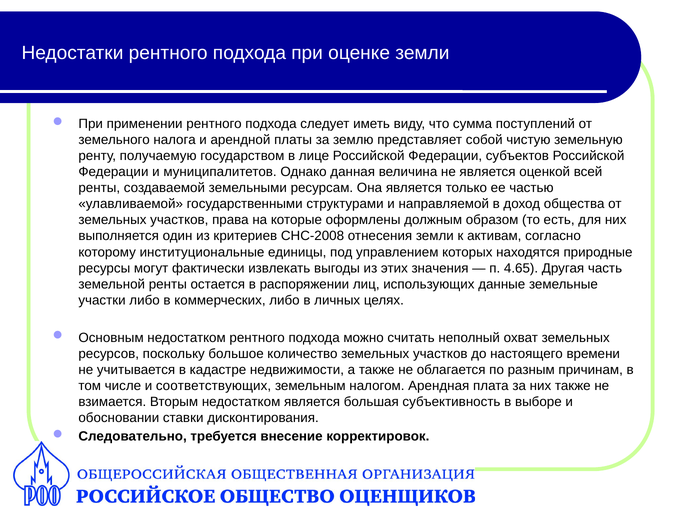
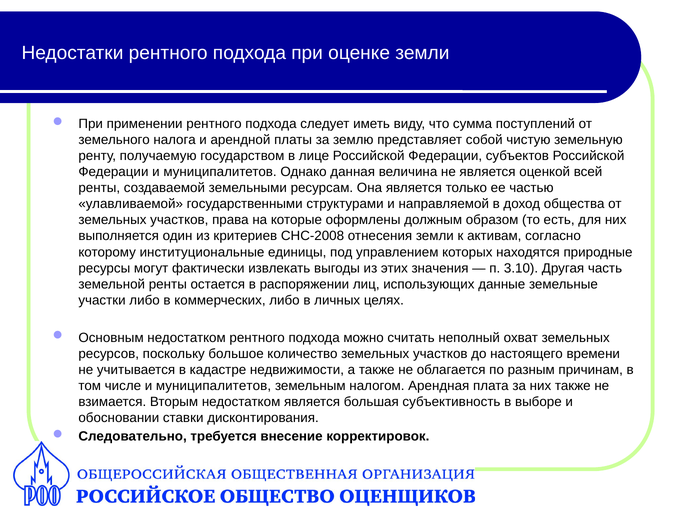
4.65: 4.65 -> 3.10
числе и соответствующих: соответствующих -> муниципалитетов
